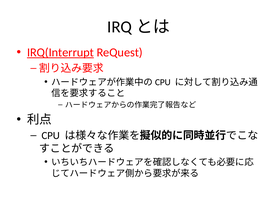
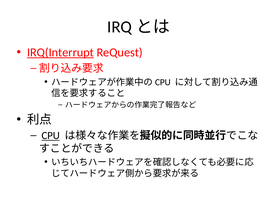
CPU underline: none -> present
